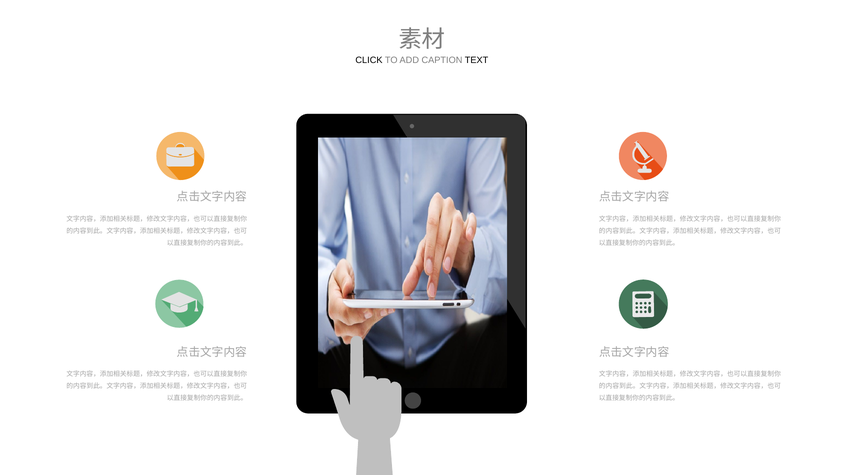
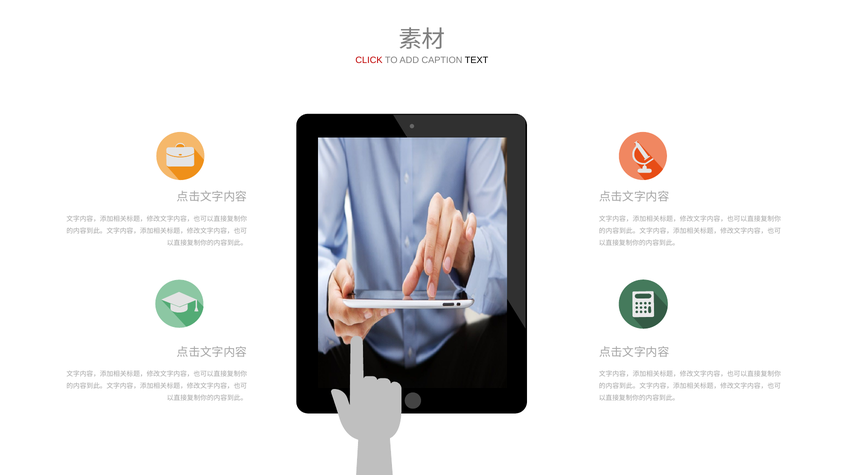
CLICK colour: black -> red
